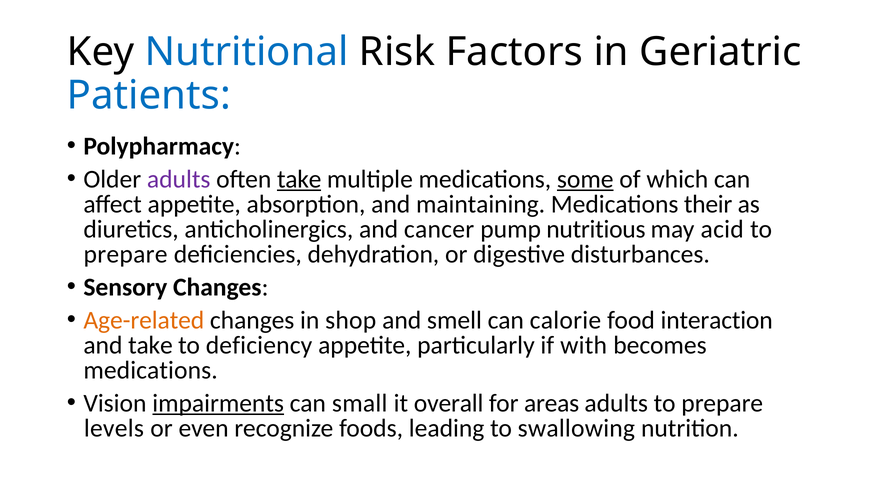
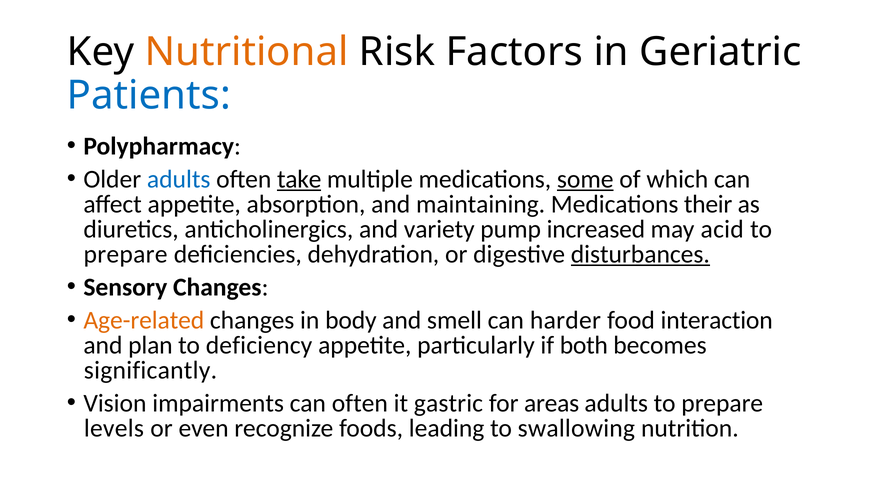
Nutritional colour: blue -> orange
adults at (179, 179) colour: purple -> blue
cancer: cancer -> variety
nutritious: nutritious -> increased
disturbances underline: none -> present
shop: shop -> body
calorie: calorie -> harder
and take: take -> plan
with: with -> both
medications at (151, 370): medications -> significantly
impairments underline: present -> none
can small: small -> often
overall: overall -> gastric
